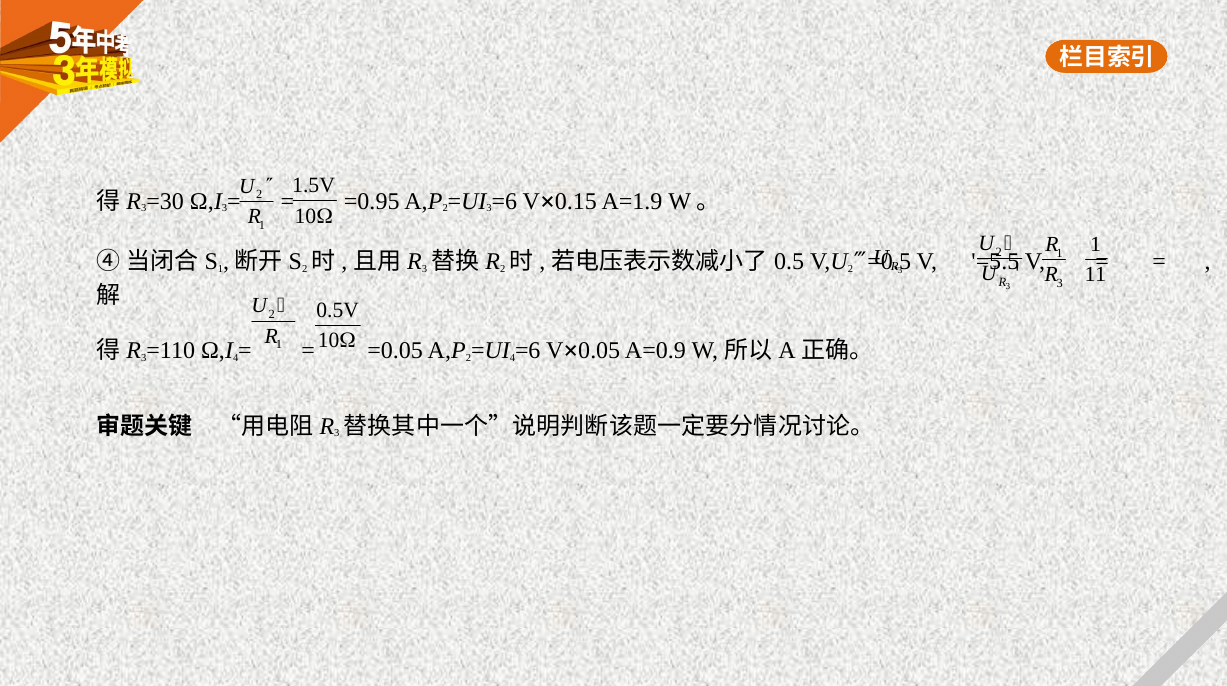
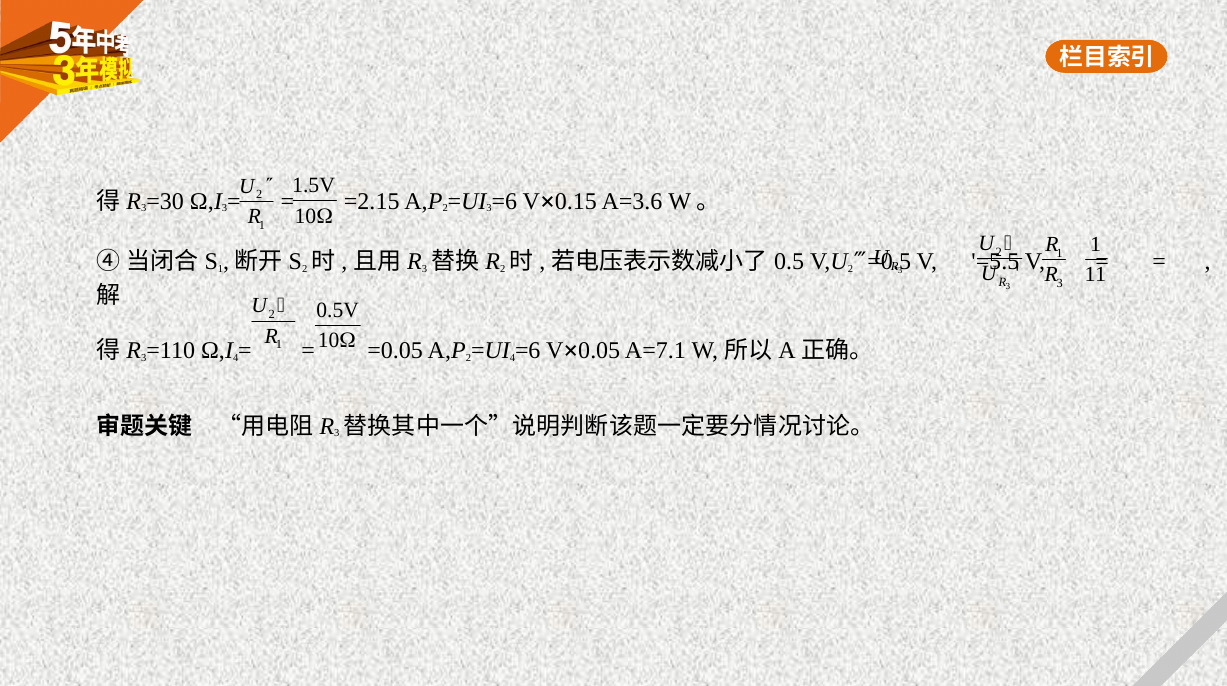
=0.95: =0.95 -> =2.15
A=1.9: A=1.9 -> A=3.6
A=0.9: A=0.9 -> A=7.1
